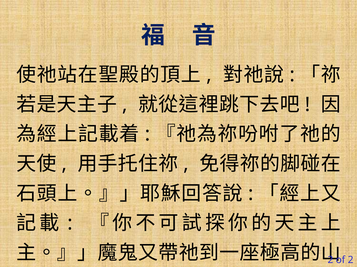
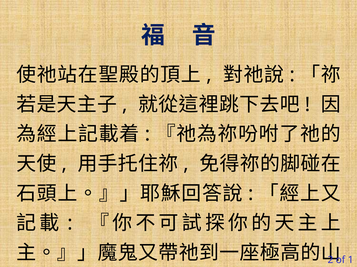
2 at (351, 261): 2 -> 1
